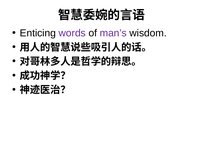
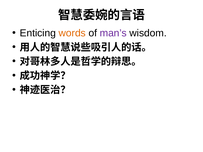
words colour: purple -> orange
